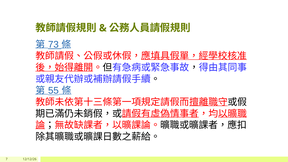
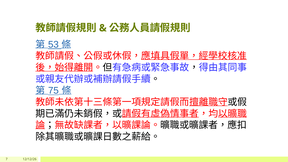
73: 73 -> 53
55: 55 -> 75
